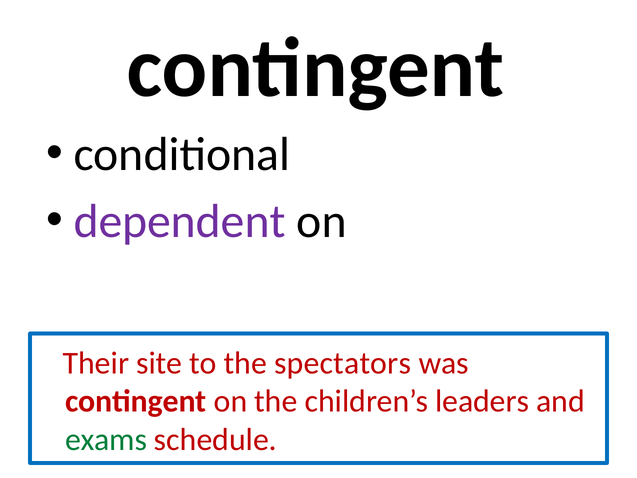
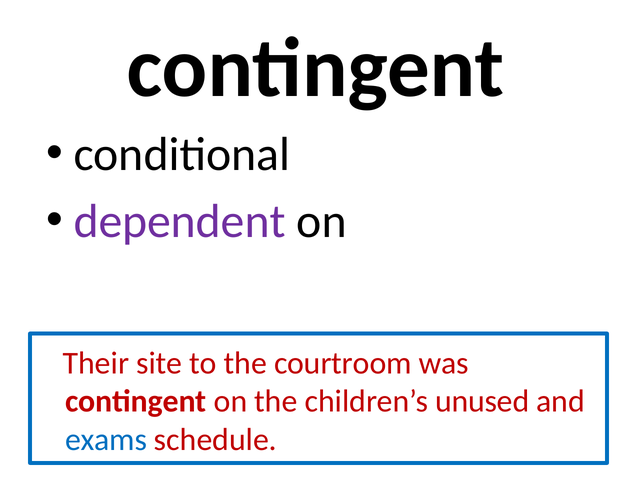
spectators: spectators -> courtroom
leaders: leaders -> unused
exams colour: green -> blue
